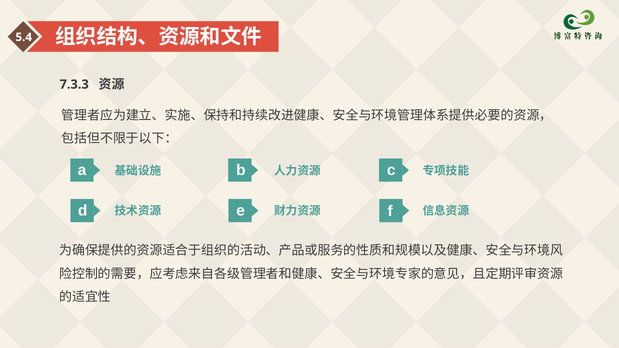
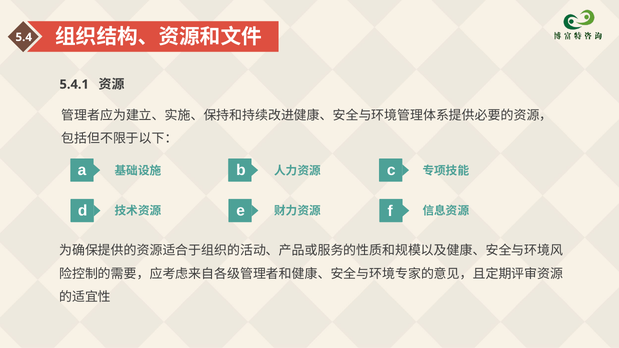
7.3.3: 7.3.3 -> 5.4.1
